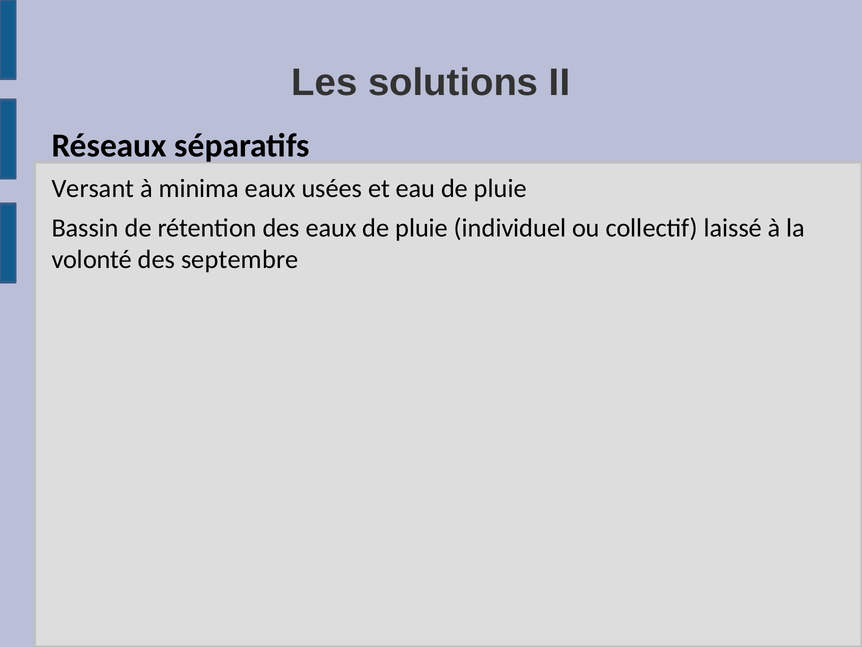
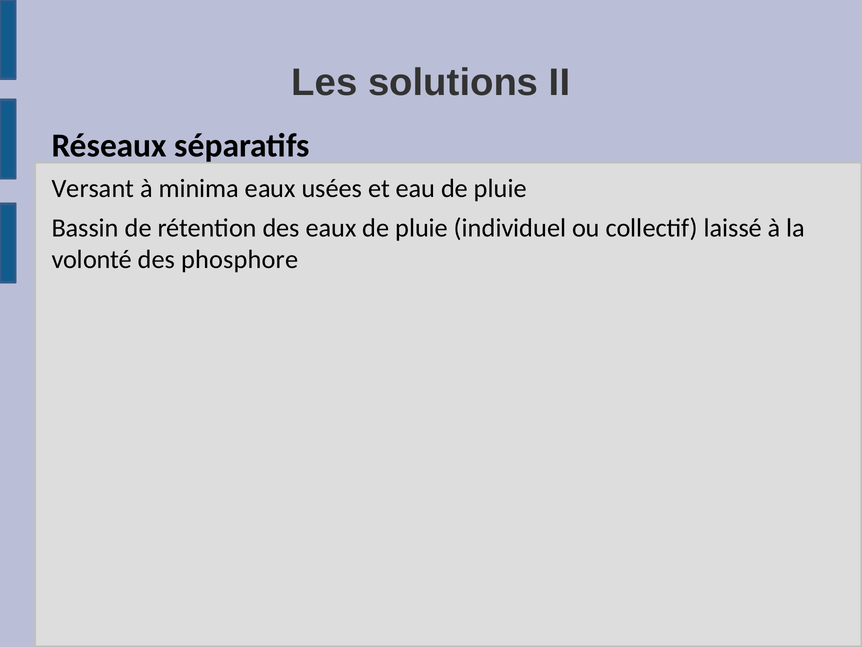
septembre: septembre -> phosphore
